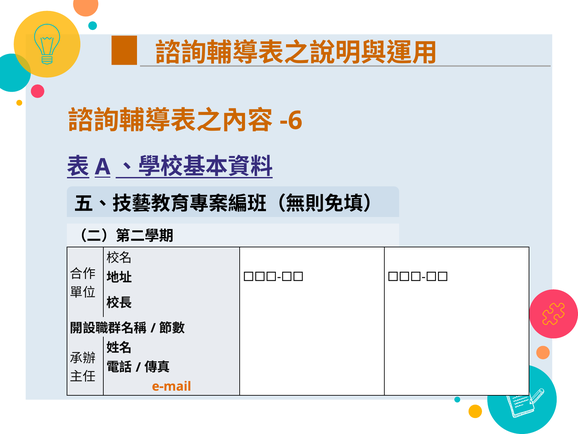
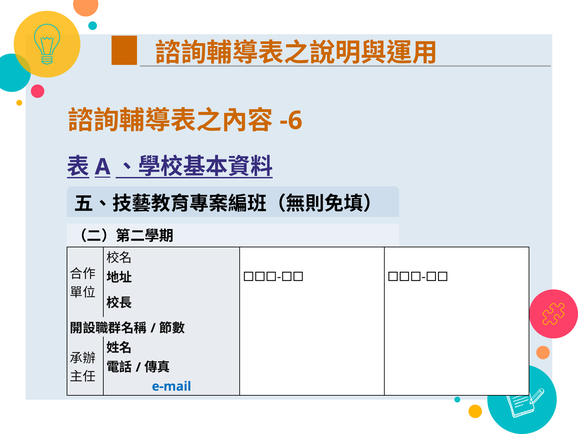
e-mail colour: orange -> blue
